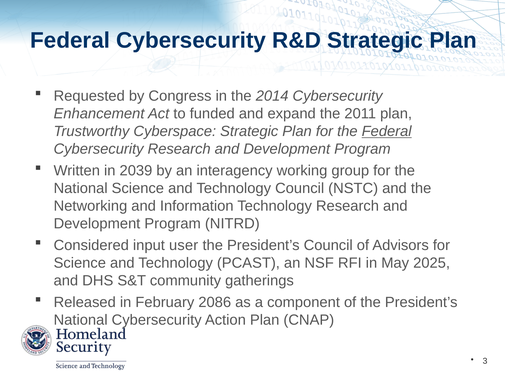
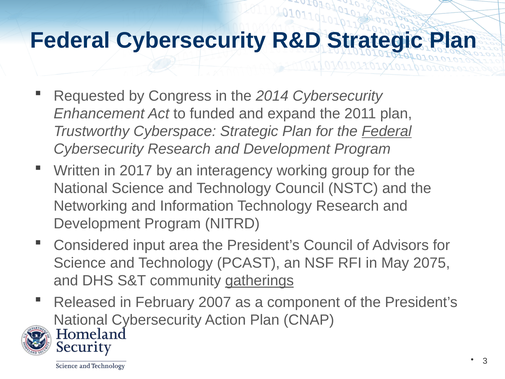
2039: 2039 -> 2017
user: user -> area
2025: 2025 -> 2075
gatherings underline: none -> present
2086: 2086 -> 2007
